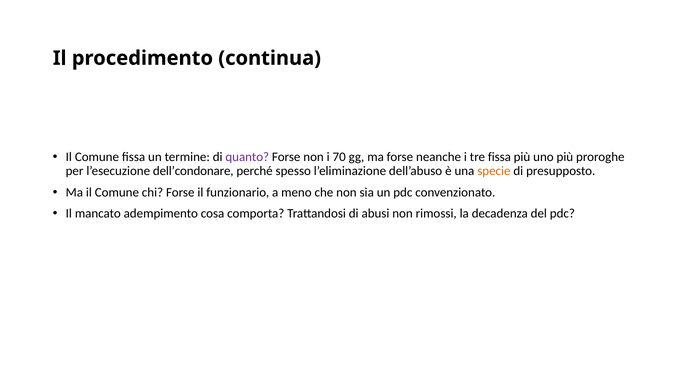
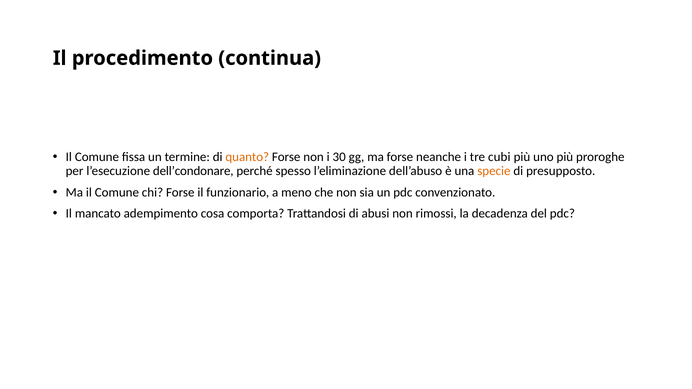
quanto colour: purple -> orange
70: 70 -> 30
tre fissa: fissa -> cubi
